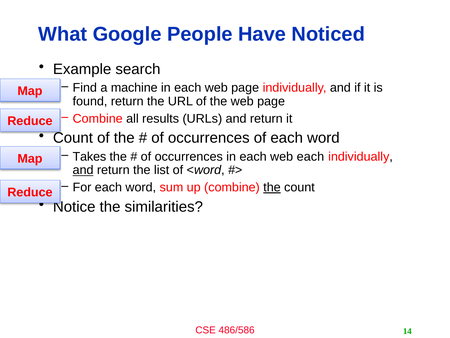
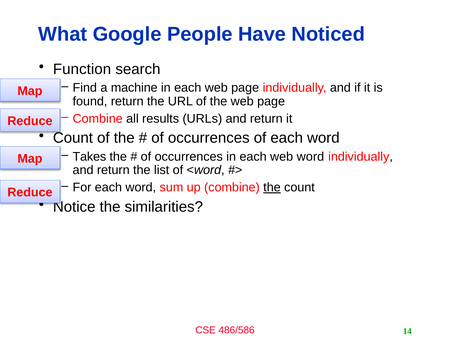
Example: Example -> Function
web each: each -> word
and at (83, 170) underline: present -> none
